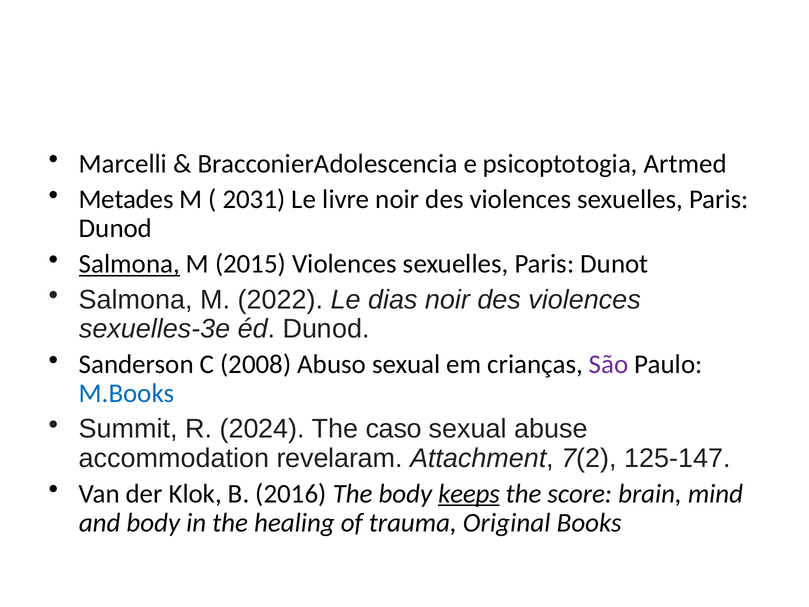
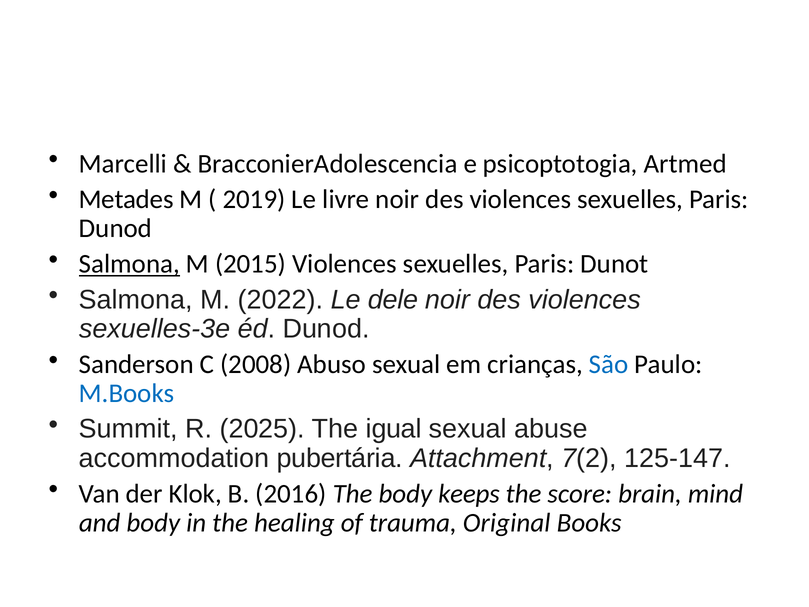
2031: 2031 -> 2019
dias: dias -> dele
São colour: purple -> blue
2024: 2024 -> 2025
caso: caso -> igual
revelaram: revelaram -> pubertária
keeps underline: present -> none
